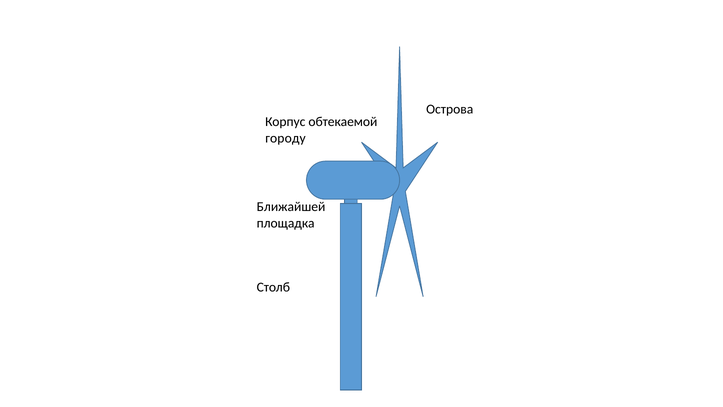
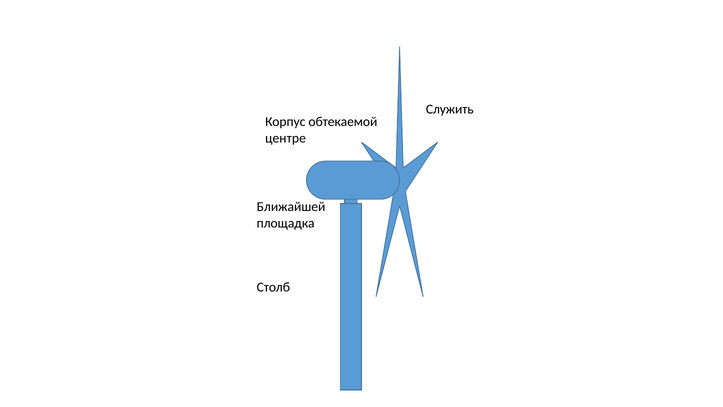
Острова: Острова -> Служить
городу: городу -> центре
